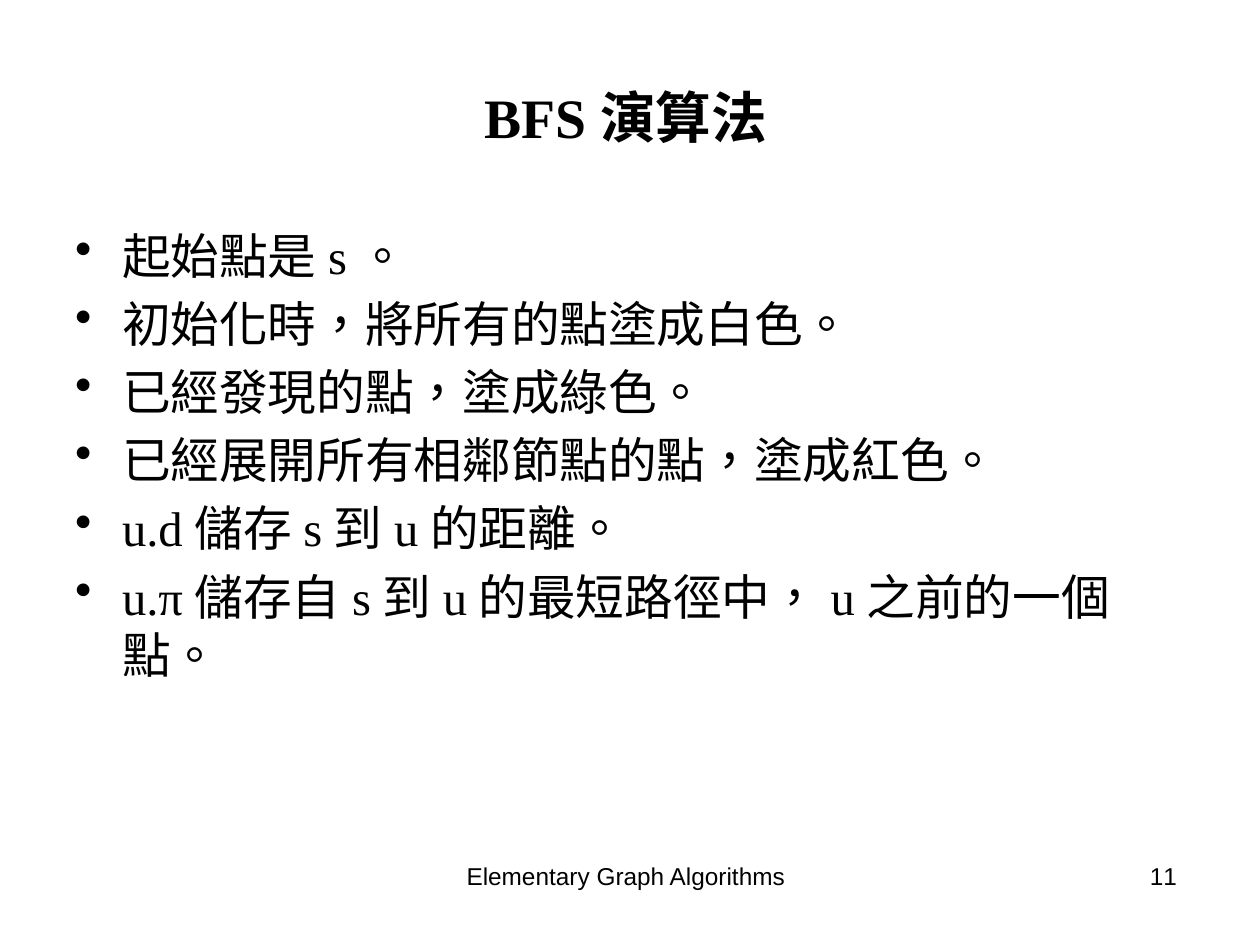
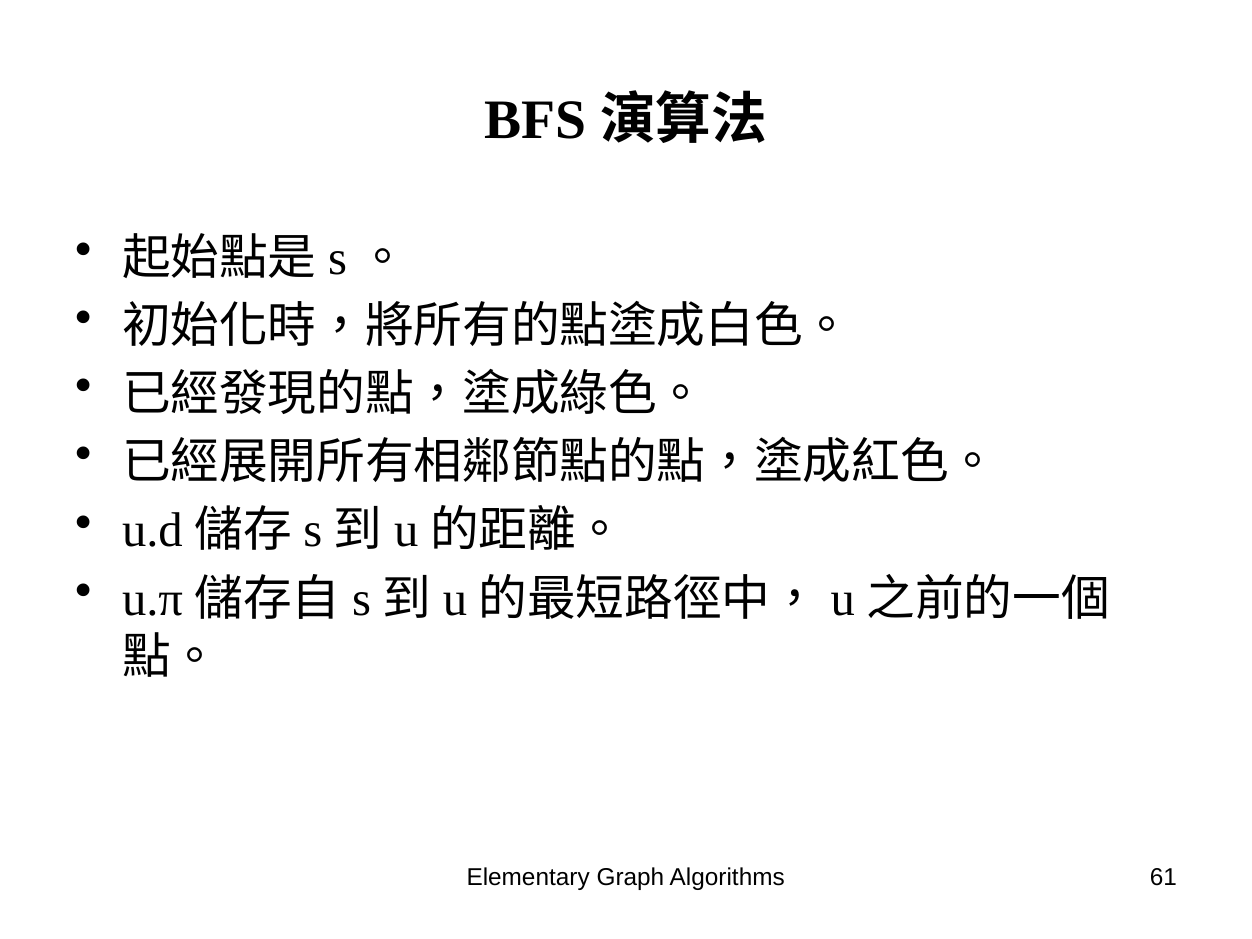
11: 11 -> 61
